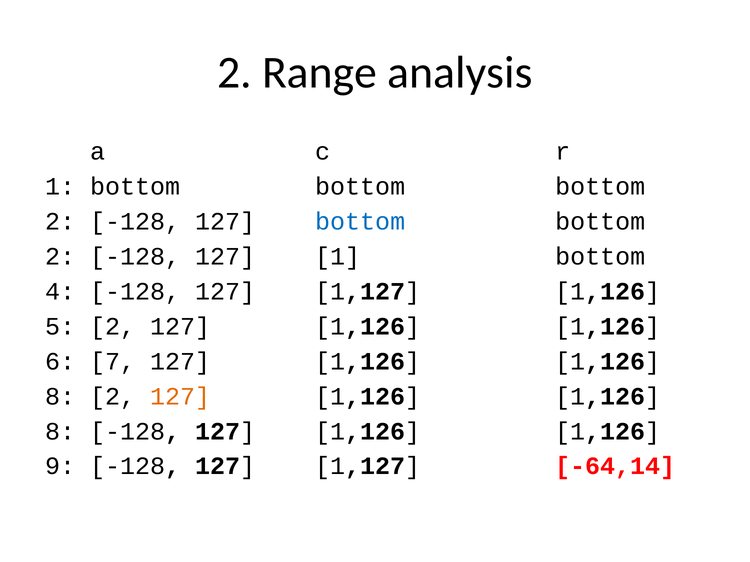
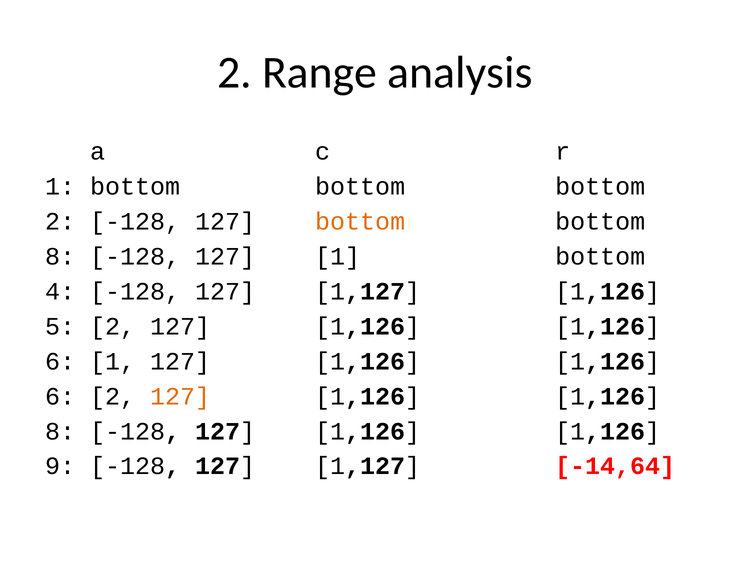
bottom at (360, 222) colour: blue -> orange
2 at (60, 257): 2 -> 8
6 7: 7 -> 1
8 at (60, 397): 8 -> 6
-64,14: -64,14 -> -14,64
